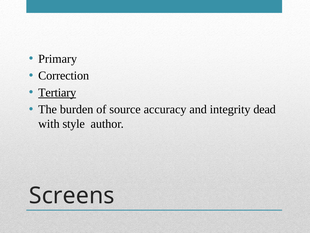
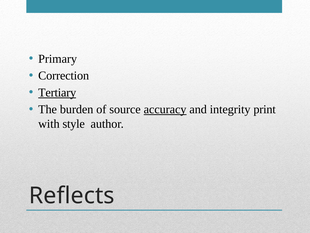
accuracy underline: none -> present
dead: dead -> print
Screens: Screens -> Reflects
